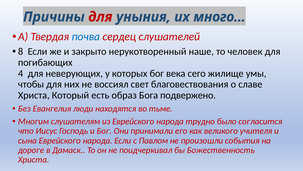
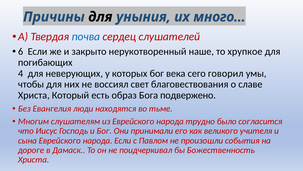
для at (100, 17) colour: red -> black
8: 8 -> 6
человек: человек -> хрупкое
жилище: жилище -> говорил
